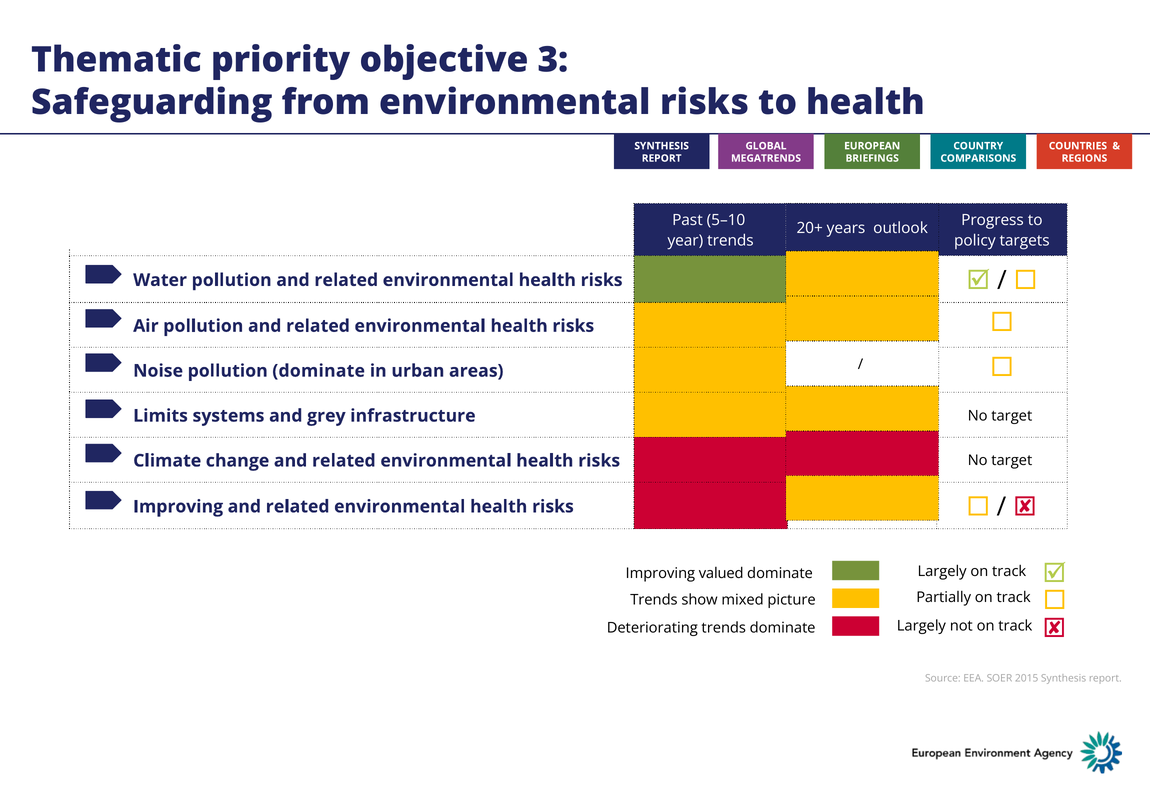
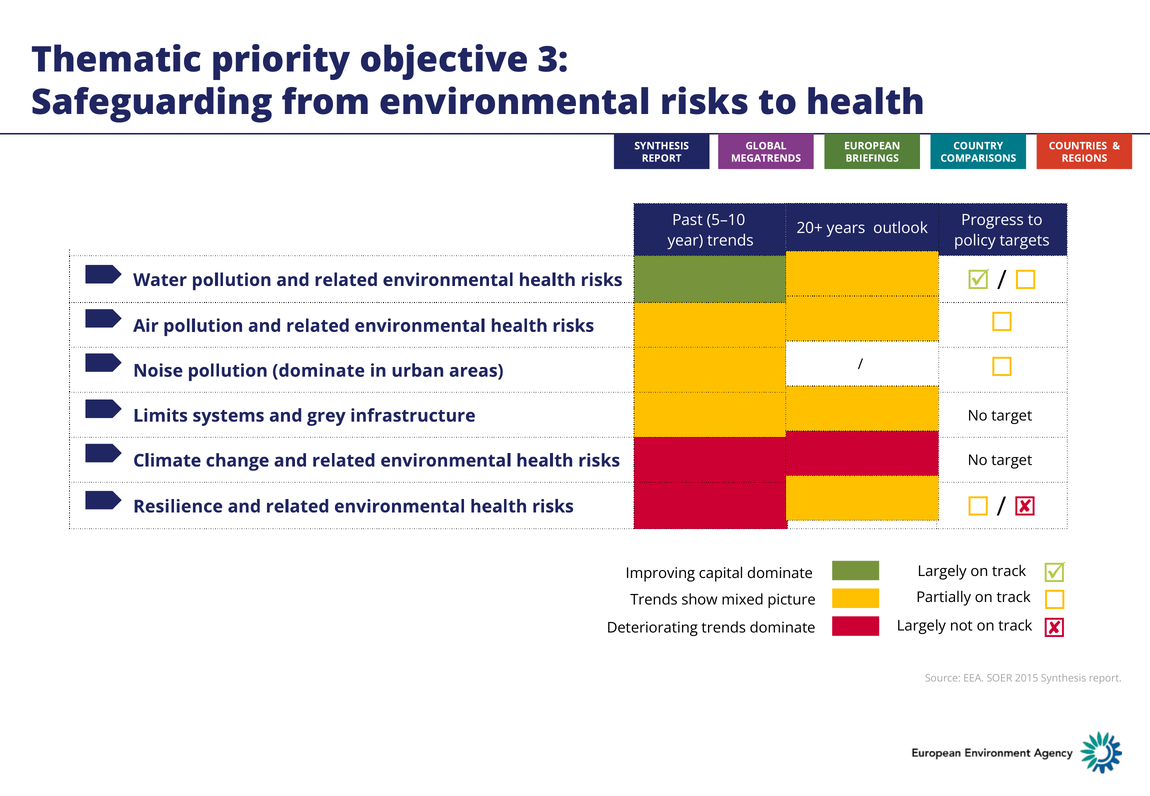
Improving at (178, 507): Improving -> Resilience
valued: valued -> capital
